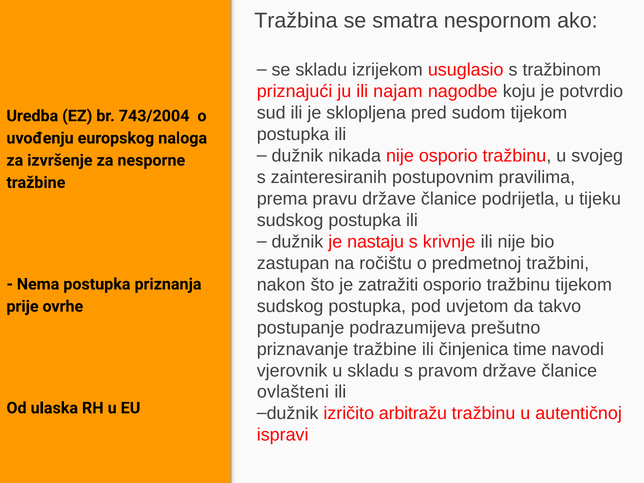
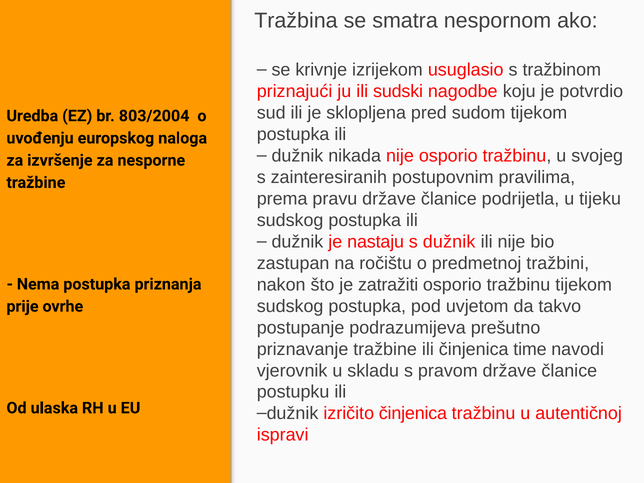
se skladu: skladu -> krivnje
najam: najam -> sudski
743/2004: 743/2004 -> 803/2004
s krivnje: krivnje -> dužnik
ovlašteni: ovlašteni -> postupku
izričito arbitražu: arbitražu -> činjenica
